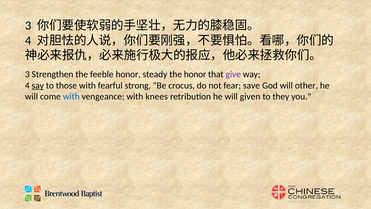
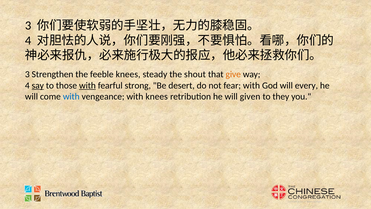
feeble honor: honor -> knees
the honor: honor -> shout
give colour: purple -> orange
with at (87, 85) underline: none -> present
crocus: crocus -> desert
fear save: save -> with
other: other -> every
